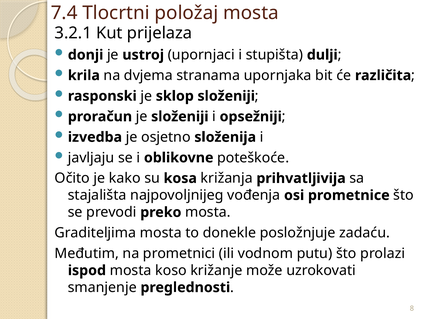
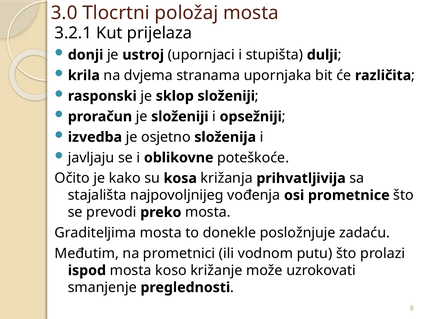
7.4: 7.4 -> 3.0
